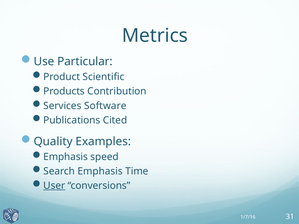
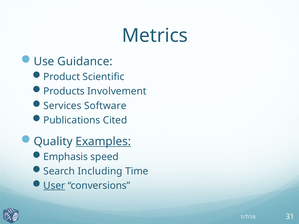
Particular: Particular -> Guidance
Contribution: Contribution -> Involvement
Examples underline: none -> present
Search Emphasis: Emphasis -> Including
